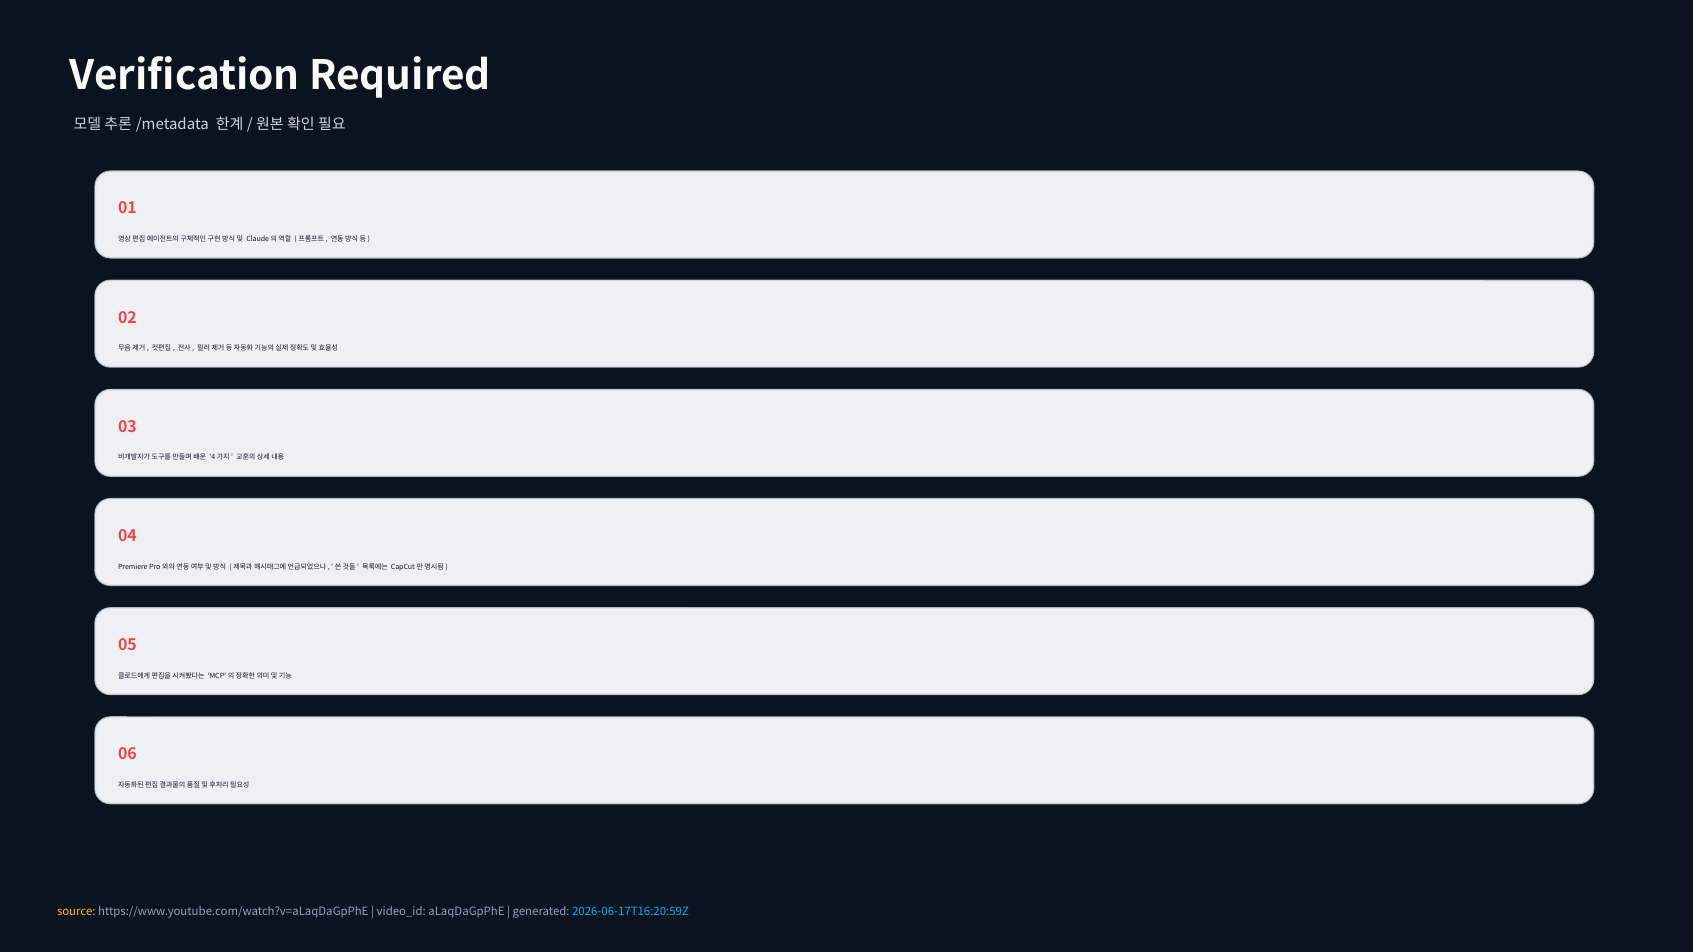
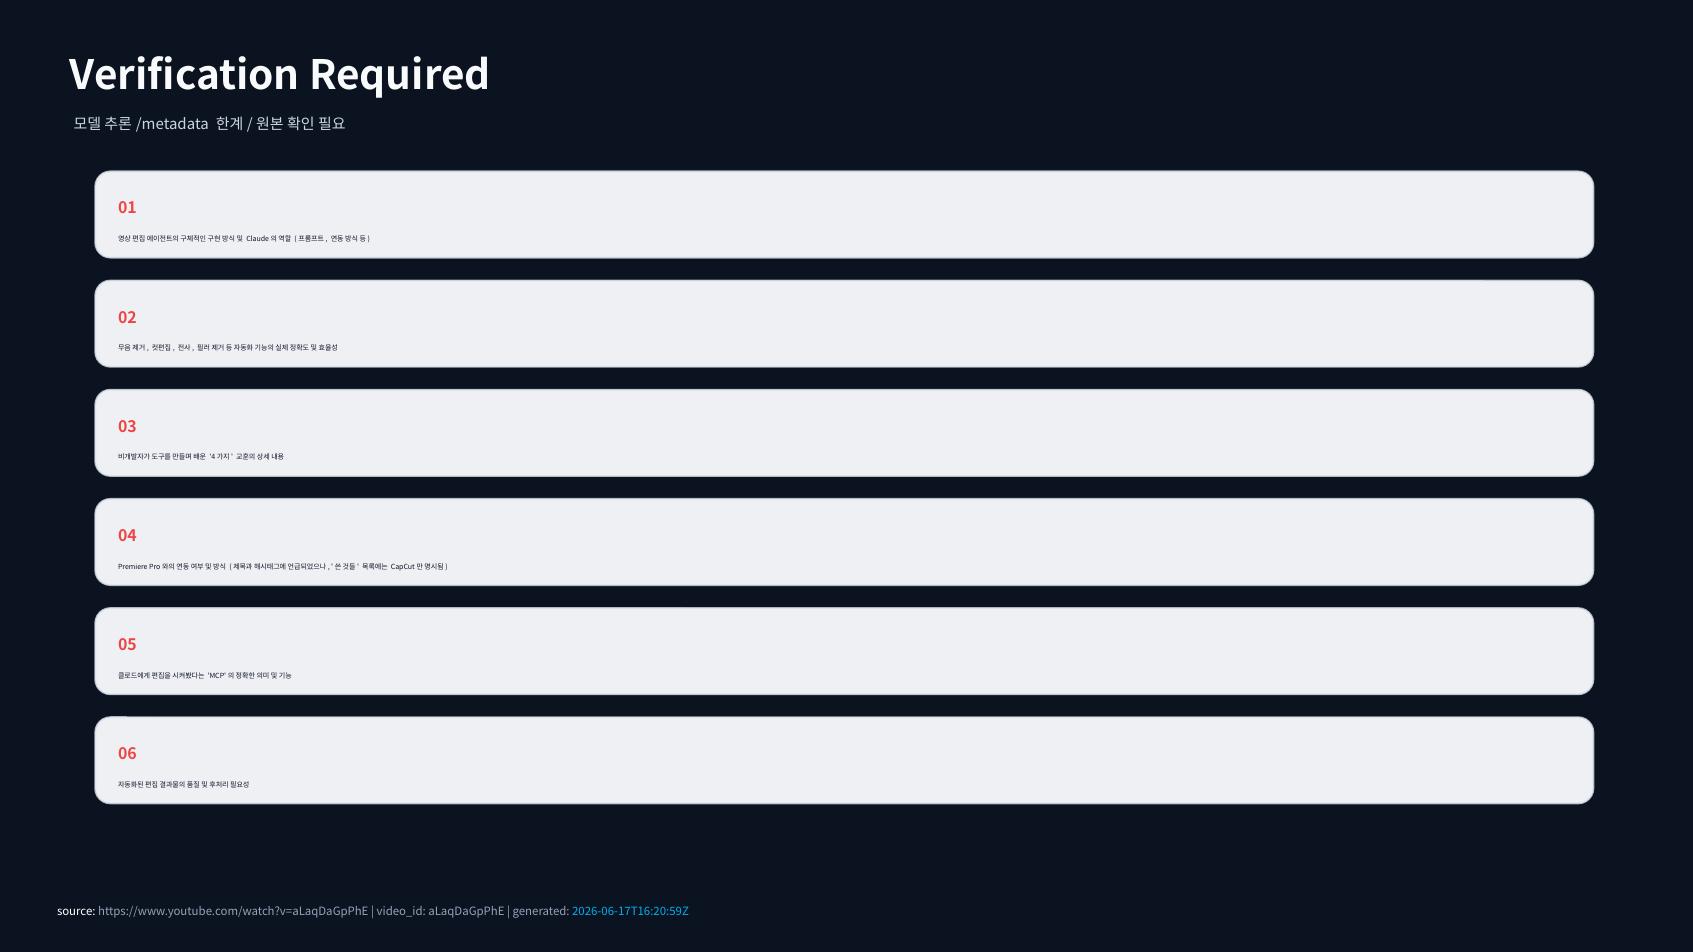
source colour: yellow -> white
